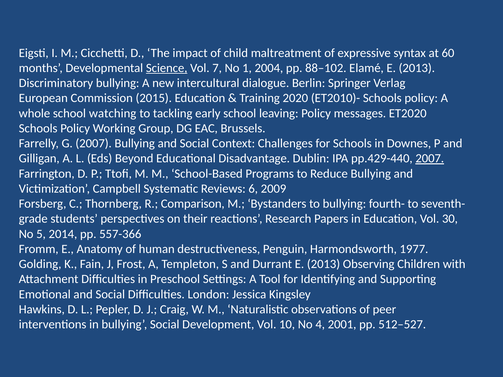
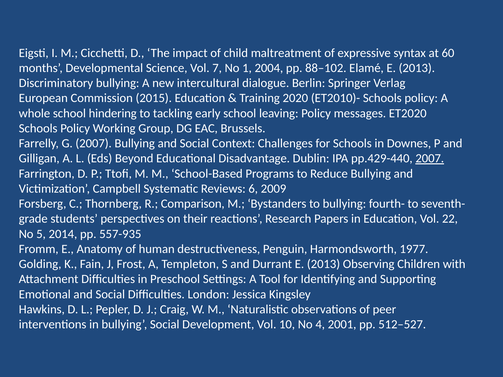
Science underline: present -> none
watching: watching -> hindering
30: 30 -> 22
557-366: 557-366 -> 557-935
